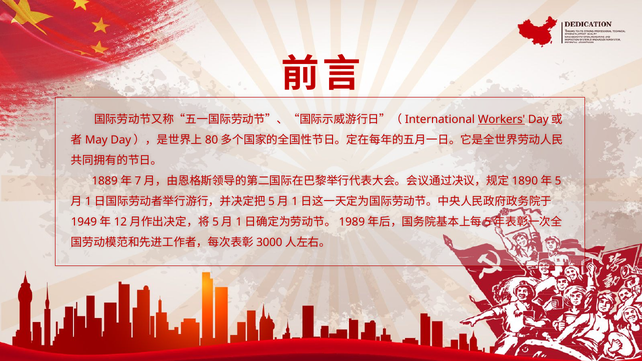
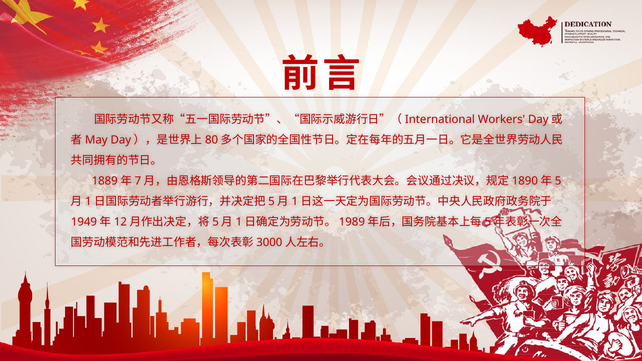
Workers underline: present -> none
